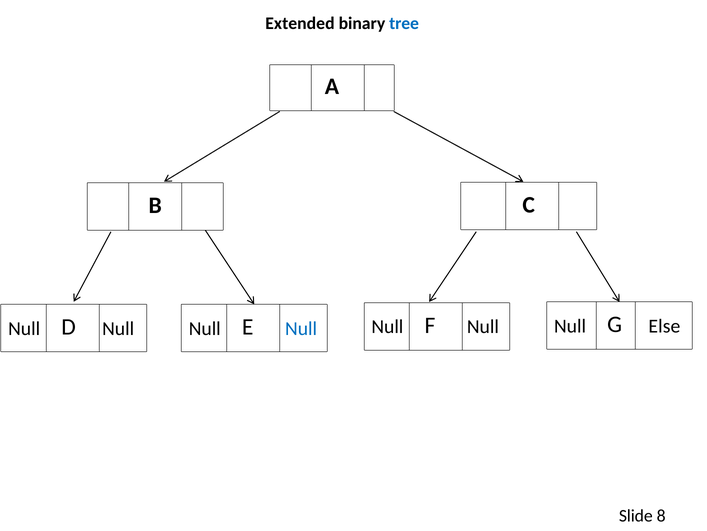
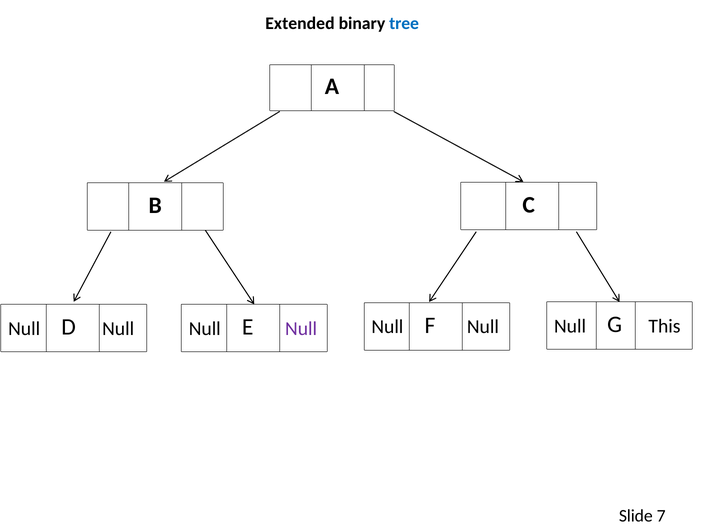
Null at (301, 328) colour: blue -> purple
Else: Else -> This
8: 8 -> 7
